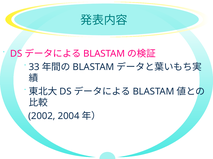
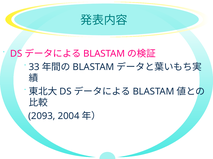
2002: 2002 -> 2093
